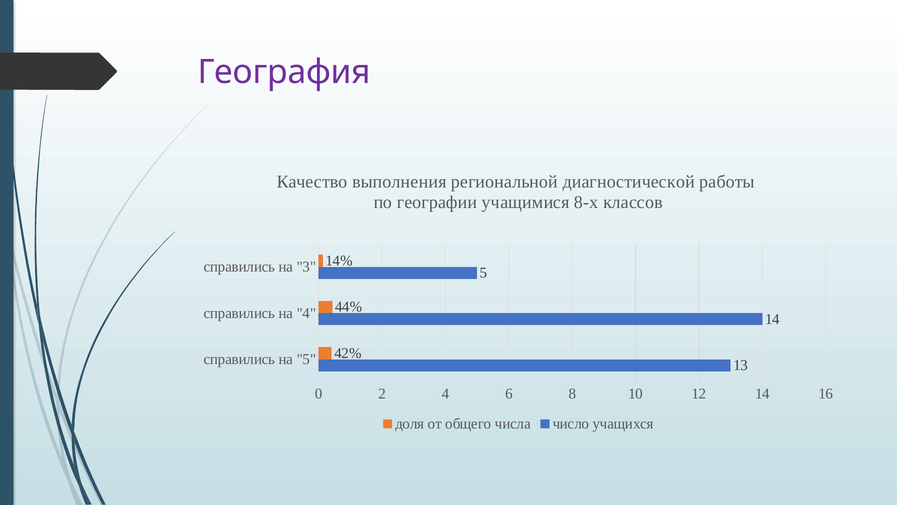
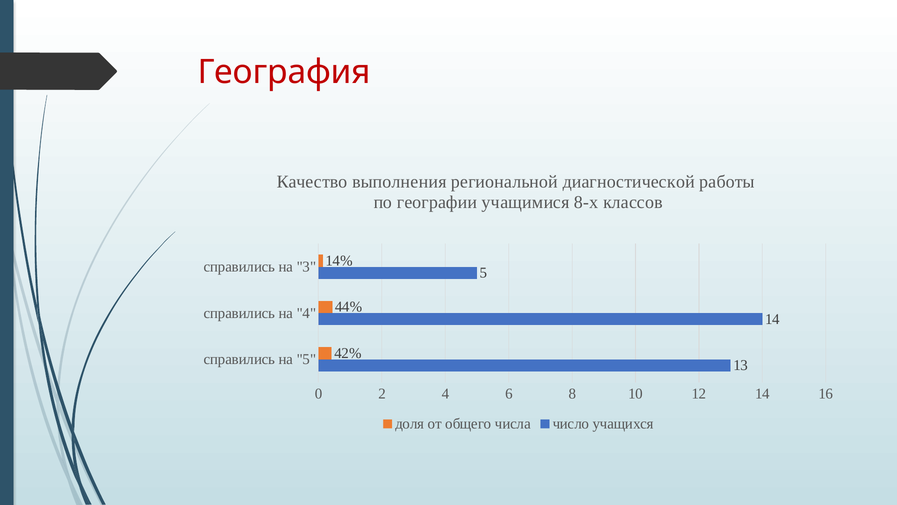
География colour: purple -> red
